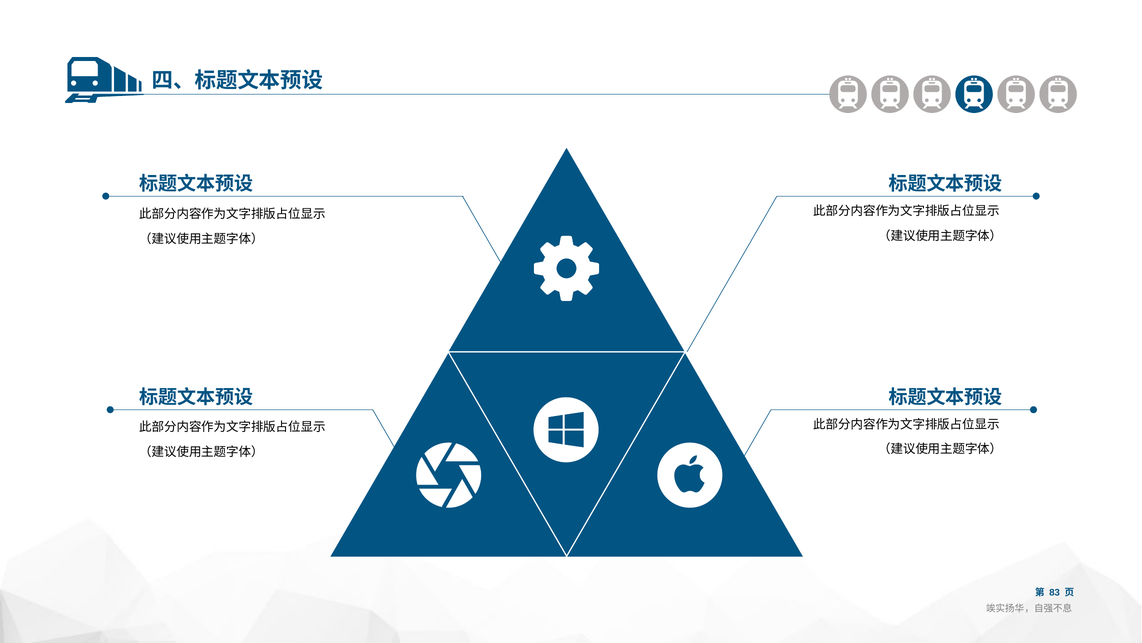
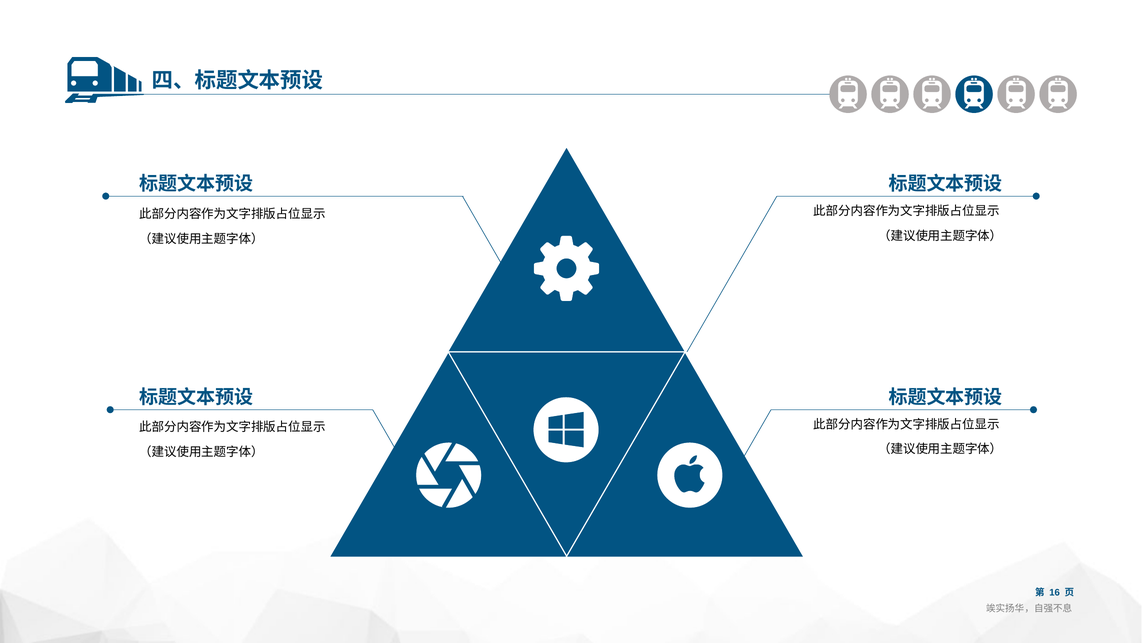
83: 83 -> 16
